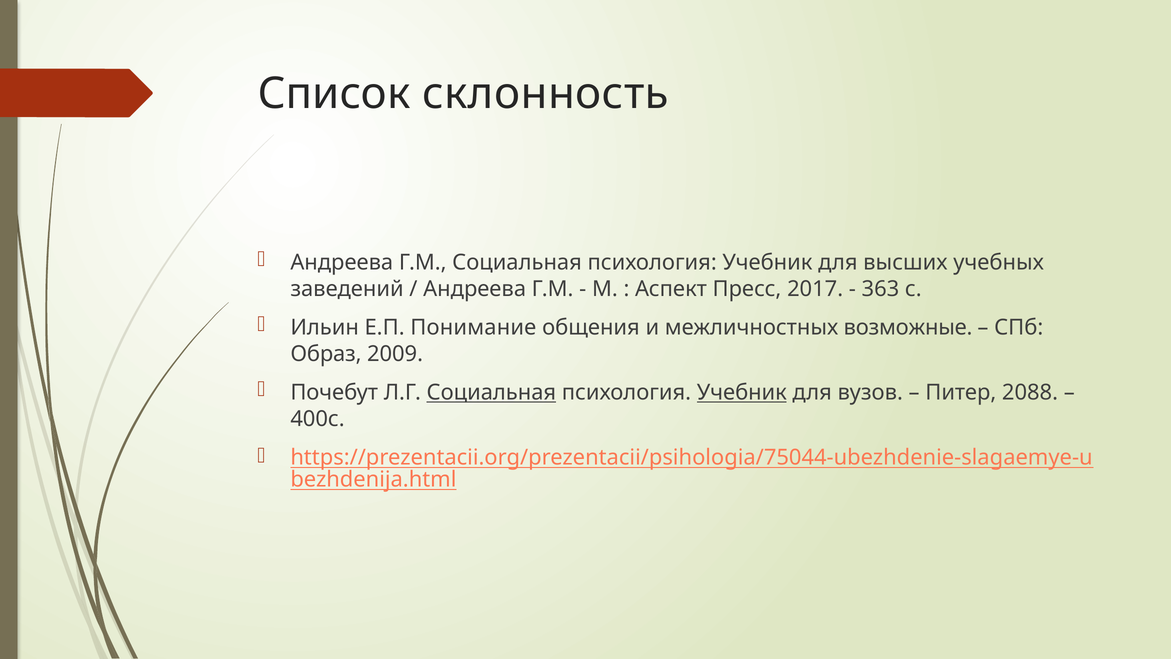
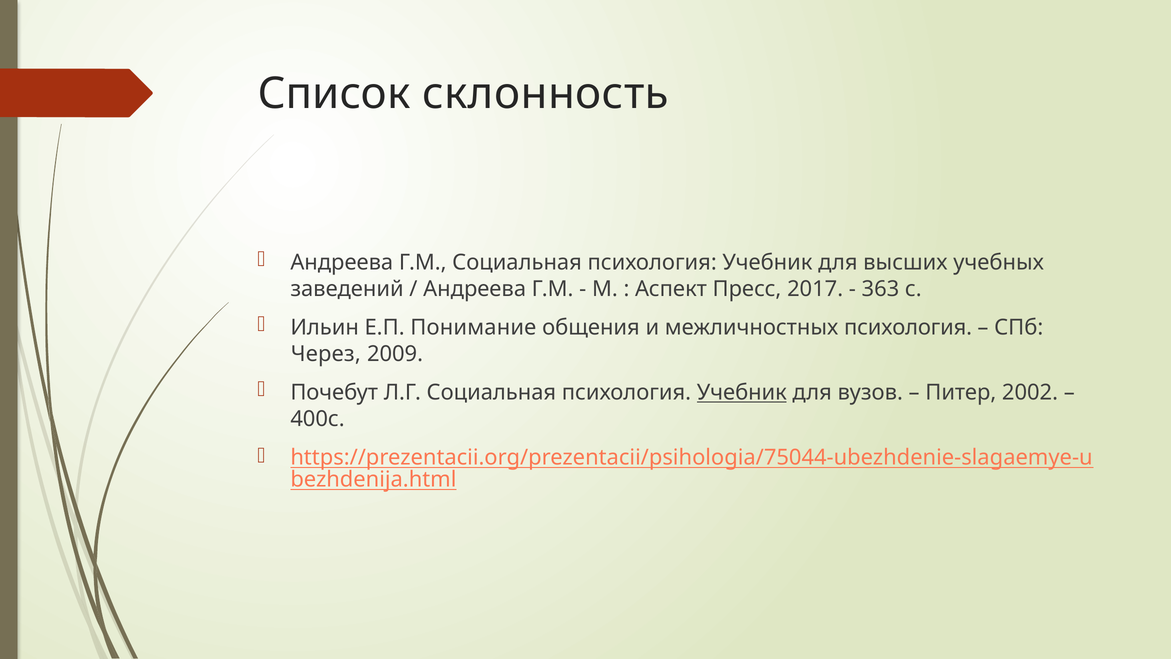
межличностных возможные: возможные -> психология
Образ: Образ -> Через
Социальная at (491, 392) underline: present -> none
2088: 2088 -> 2002
